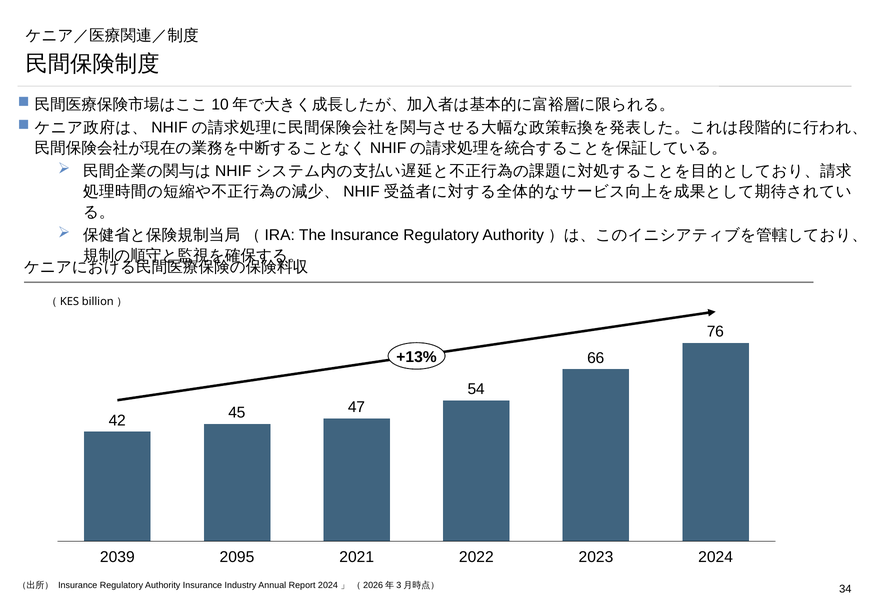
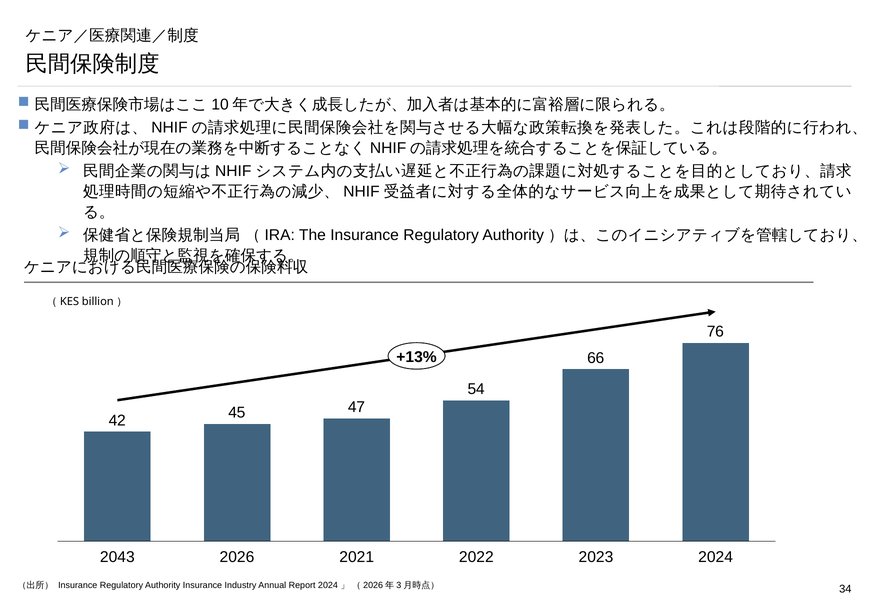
2039: 2039 -> 2043
2095: 2095 -> 2026
